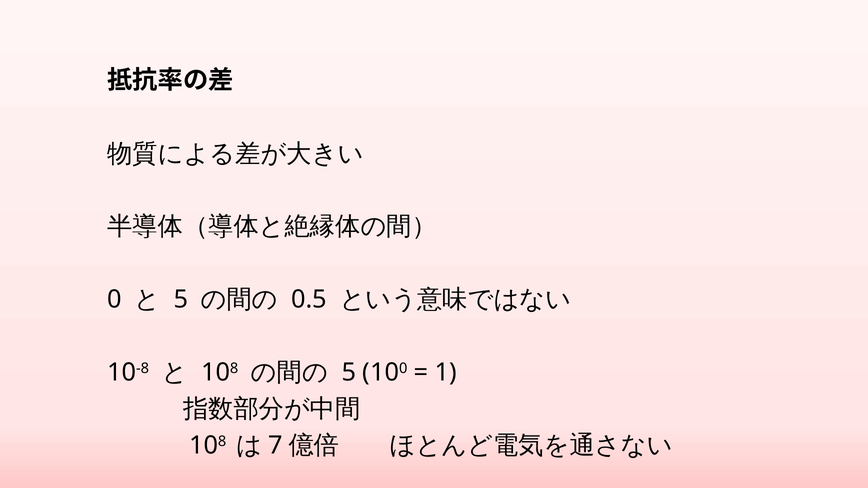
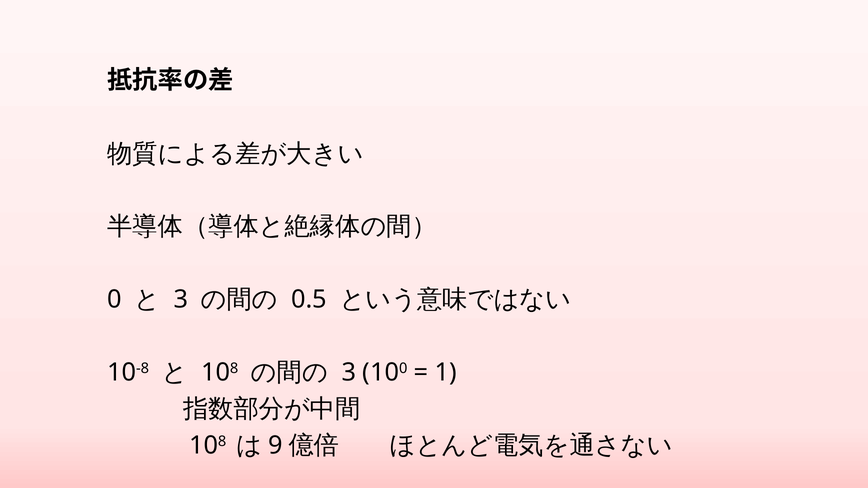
5 at (181, 300): 5 -> 3
5 at (349, 373): 5 -> 3
7: 7 -> 9
